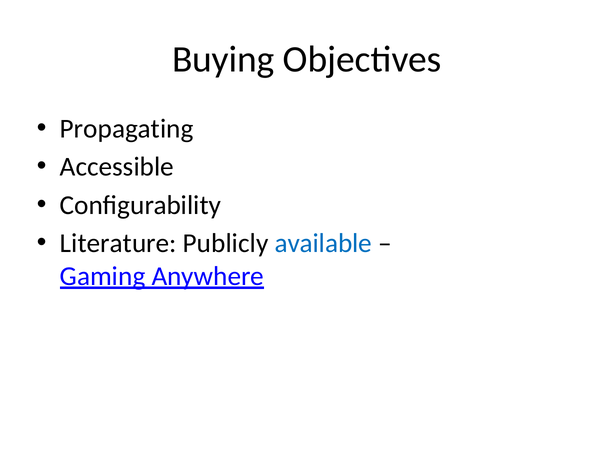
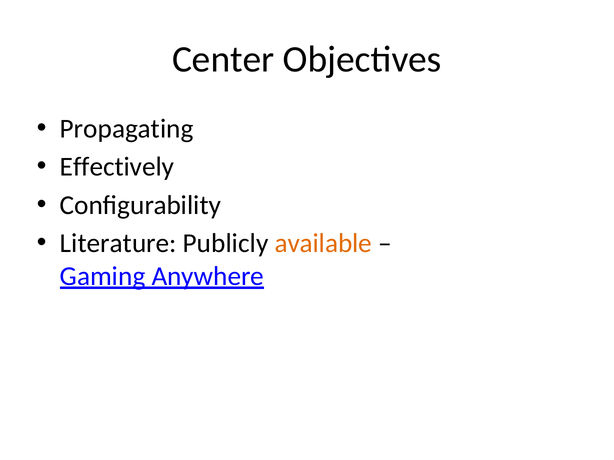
Buying: Buying -> Center
Accessible: Accessible -> Effectively
available colour: blue -> orange
